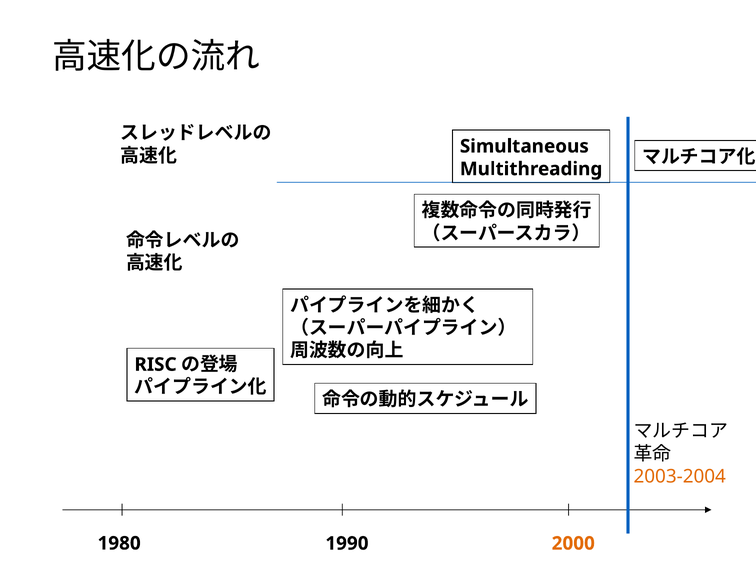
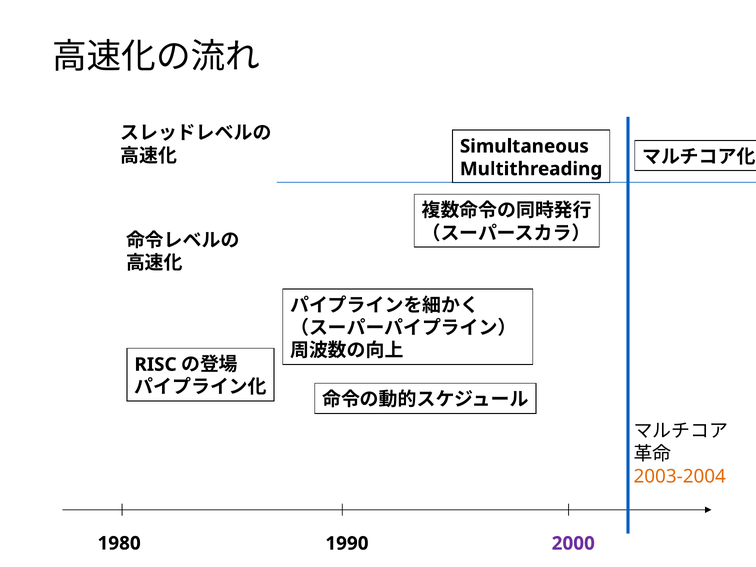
2000 colour: orange -> purple
